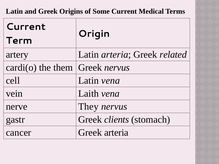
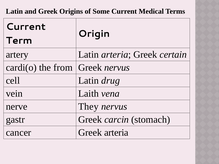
related: related -> certain
them: them -> from
Latin vena: vena -> drug
clients: clients -> carcin
